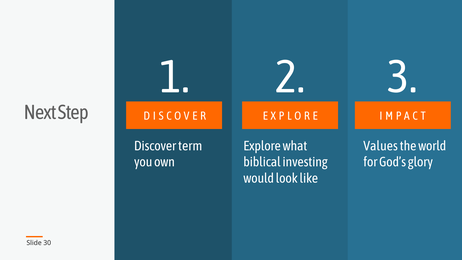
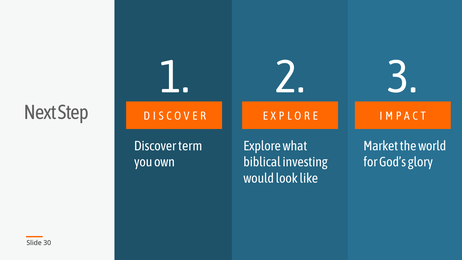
Values: Values -> Market
